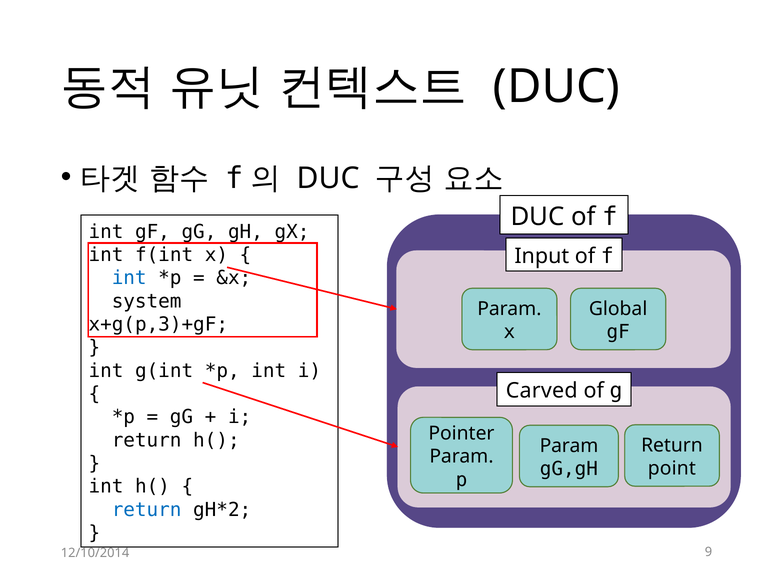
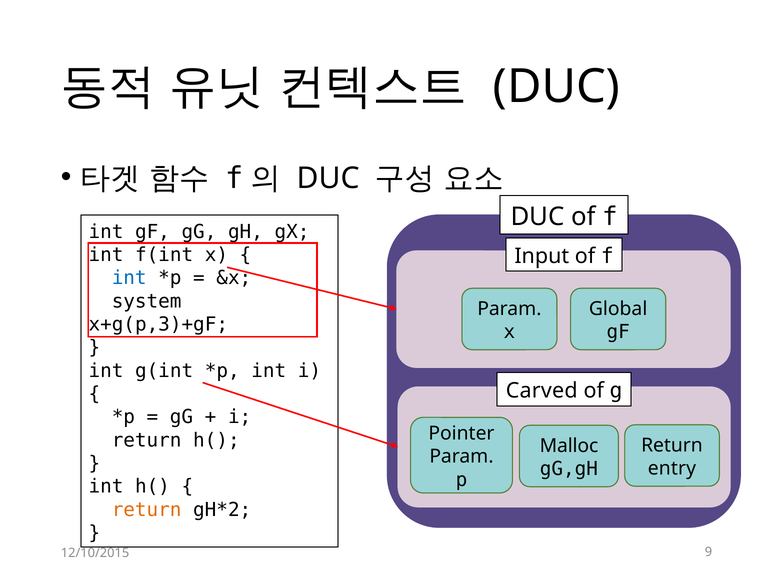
Param at (569, 446): Param -> Malloc
point: point -> entry
return at (147, 510) colour: blue -> orange
12/10/2014: 12/10/2014 -> 12/10/2015
